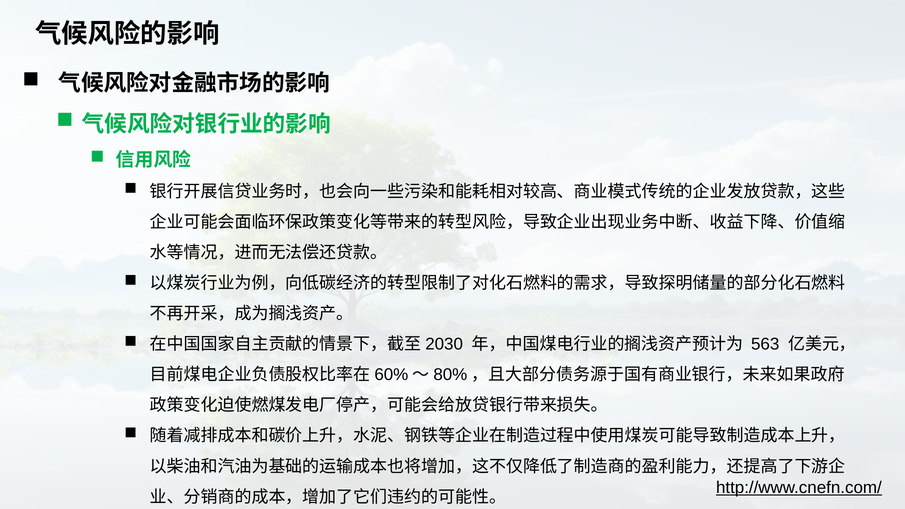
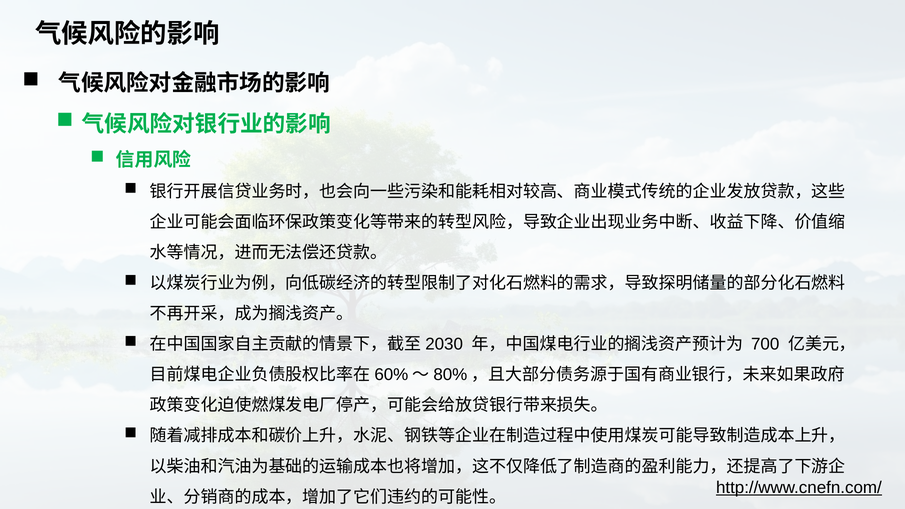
563: 563 -> 700
